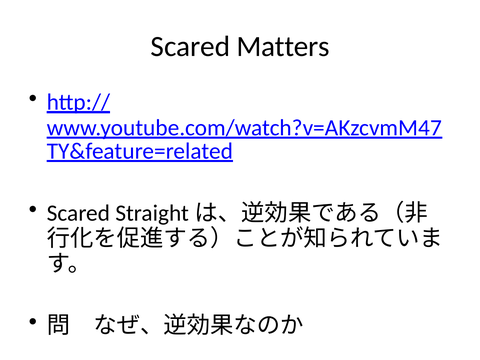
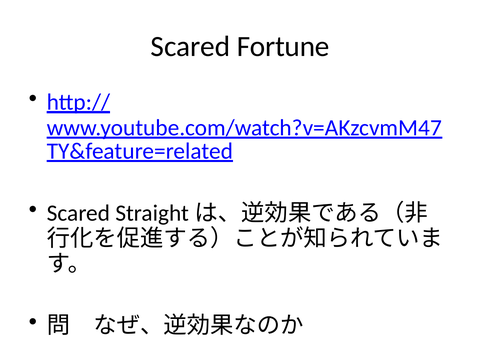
Matters: Matters -> Fortune
